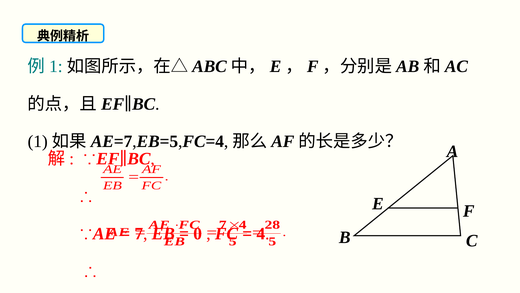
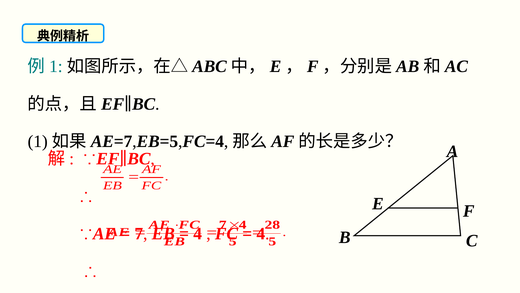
0 at (198, 233): 0 -> 4
